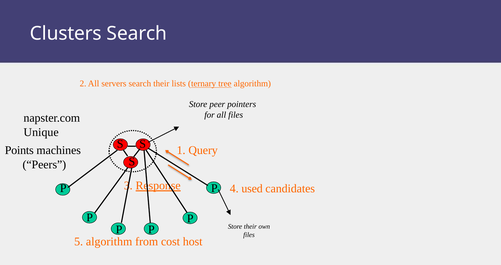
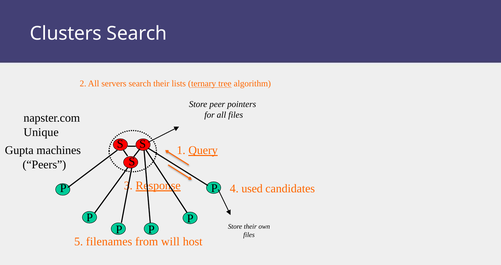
Points: Points -> Gupta
Query underline: none -> present
5 algorithm: algorithm -> filenames
cost: cost -> will
